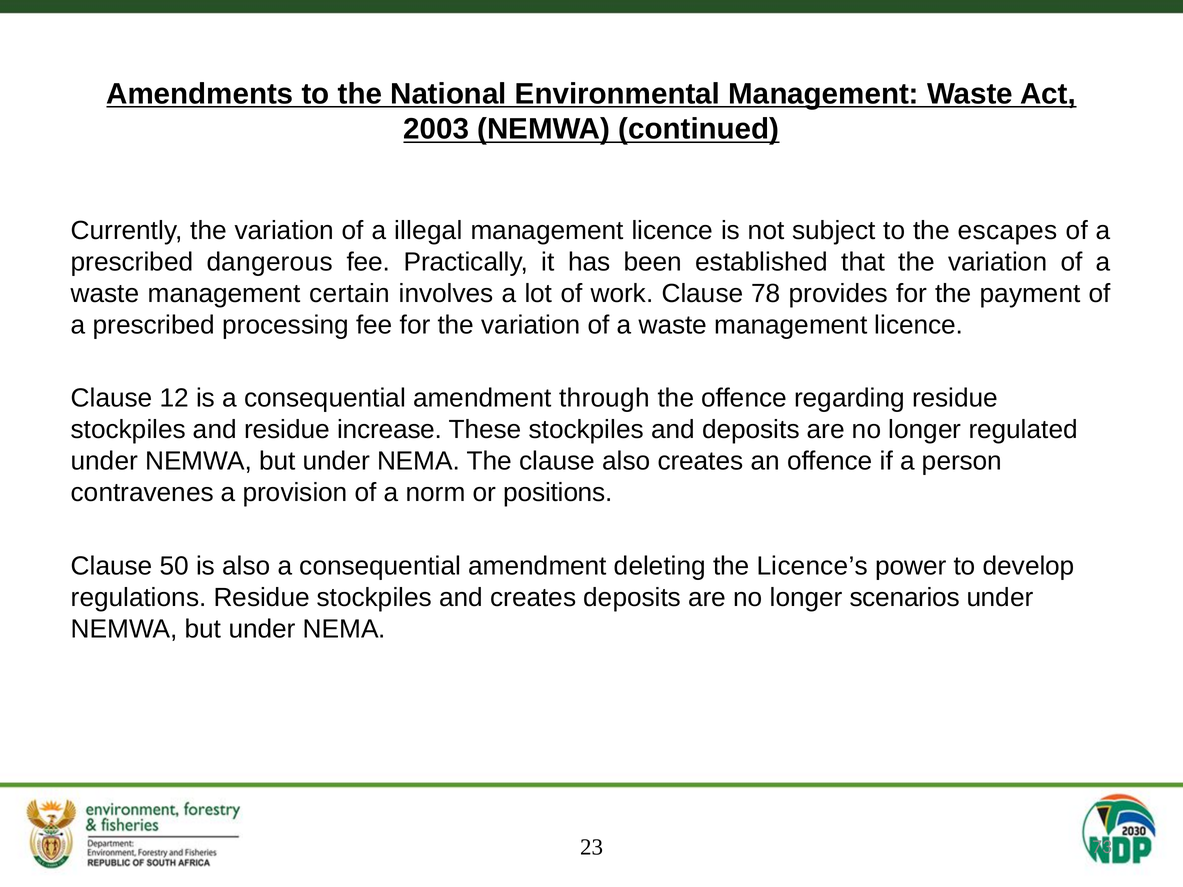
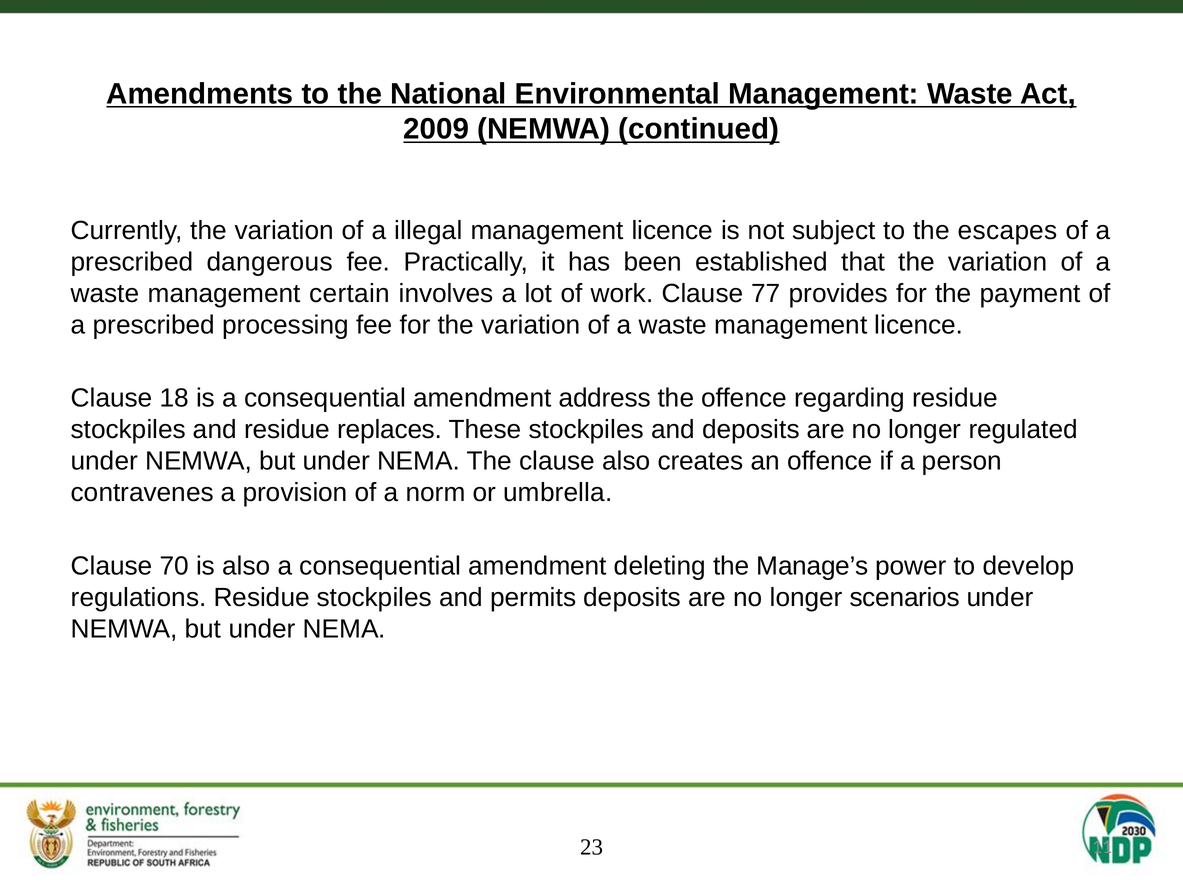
2003: 2003 -> 2009
78: 78 -> 77
12: 12 -> 18
through: through -> address
increase: increase -> replaces
positions: positions -> umbrella
50: 50 -> 70
Licence’s: Licence’s -> Manage’s
and creates: creates -> permits
73: 73 -> 11
